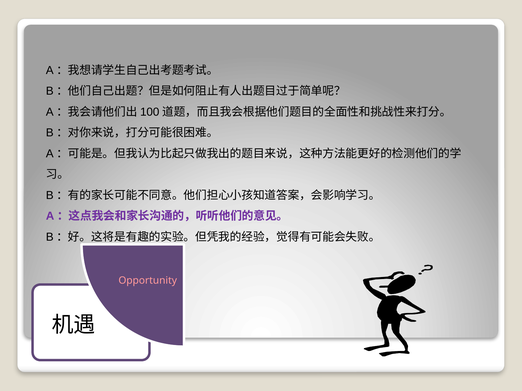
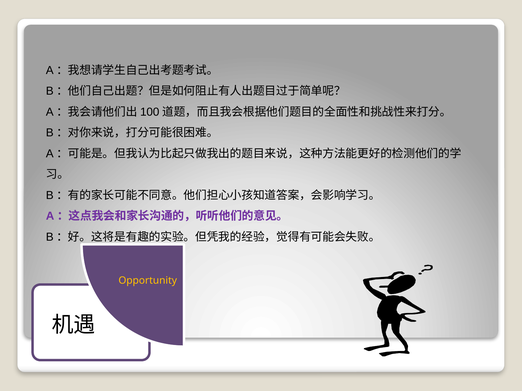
Opportunity colour: pink -> yellow
